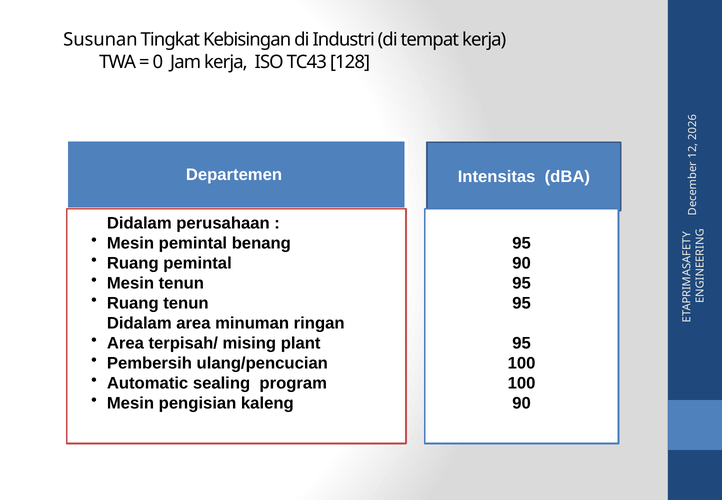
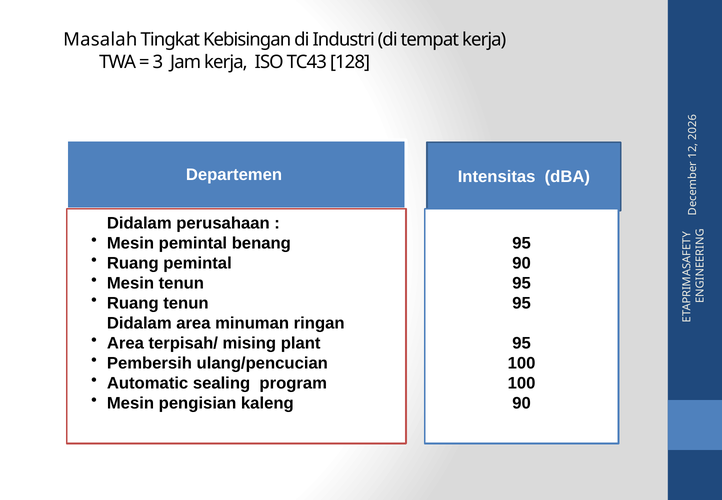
Susunan: Susunan -> Masalah
0 at (158, 62): 0 -> 3
